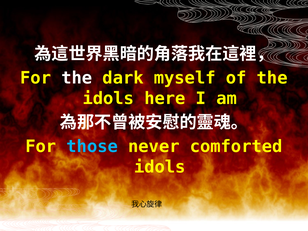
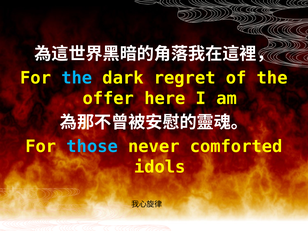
the at (77, 78) colour: white -> light blue
myself: myself -> regret
idols at (108, 99): idols -> offer
